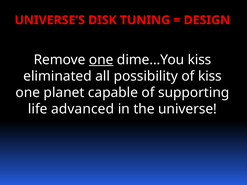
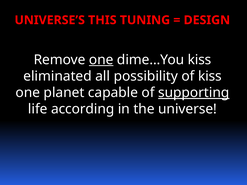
DISK: DISK -> THIS
supporting underline: none -> present
advanced: advanced -> according
